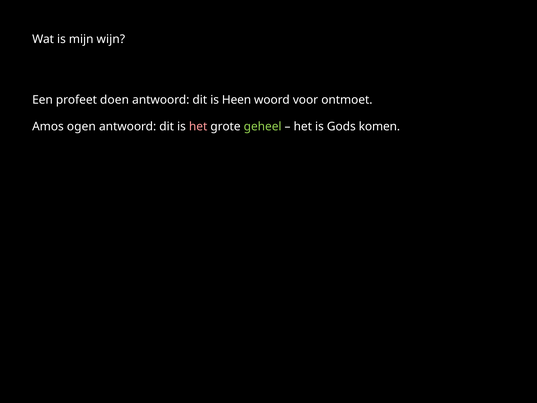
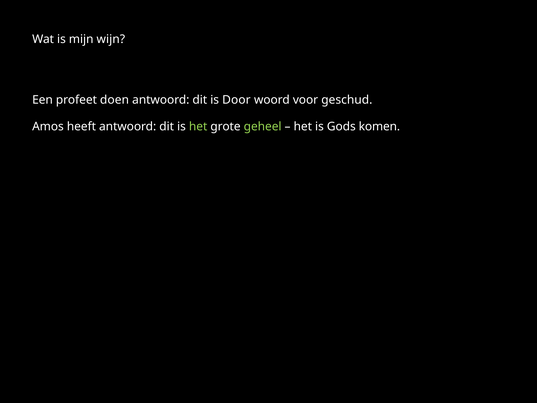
Heen: Heen -> Door
ontmoet: ontmoet -> geschud
ogen: ogen -> heeft
het at (198, 127) colour: pink -> light green
